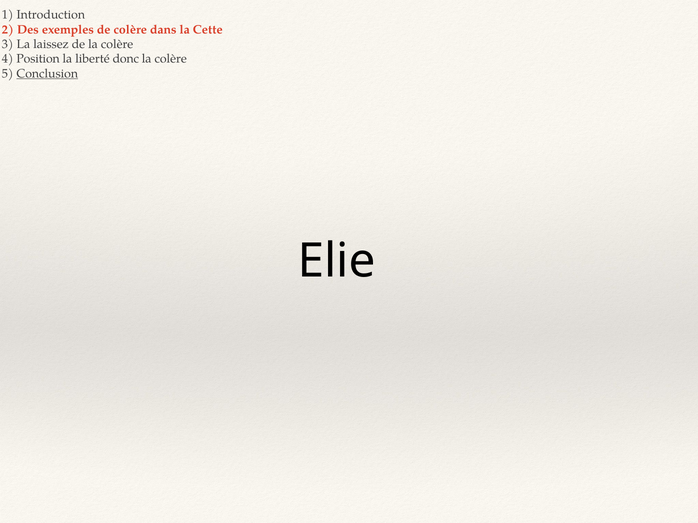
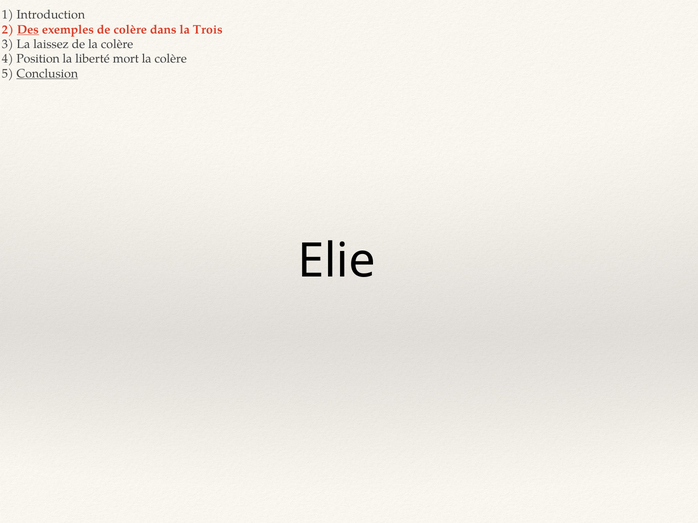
Des underline: none -> present
Cette: Cette -> Trois
donc: donc -> mort
